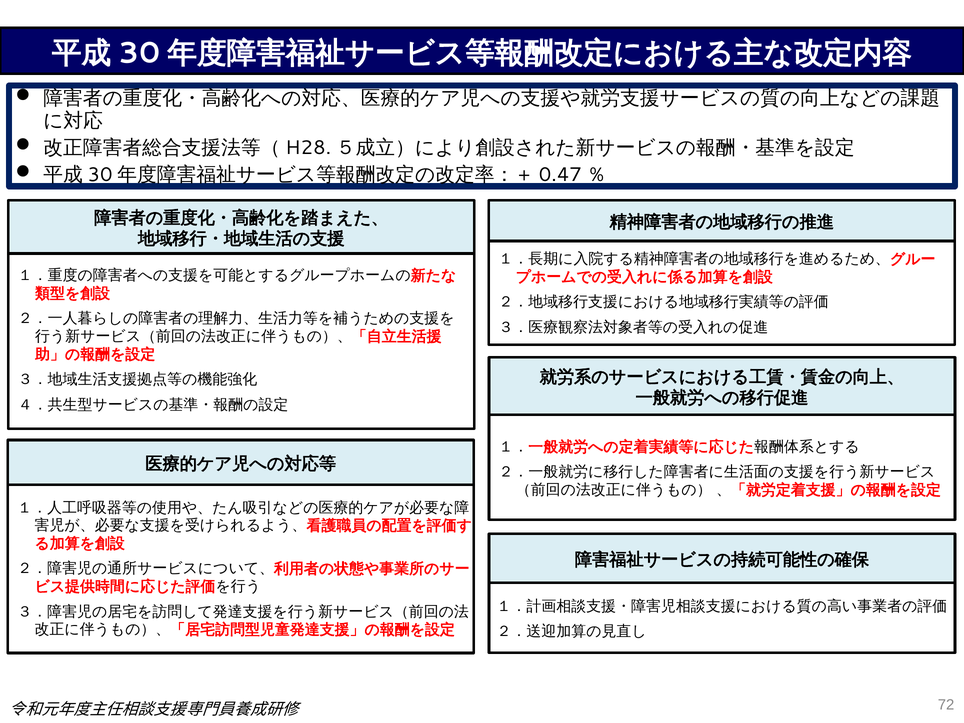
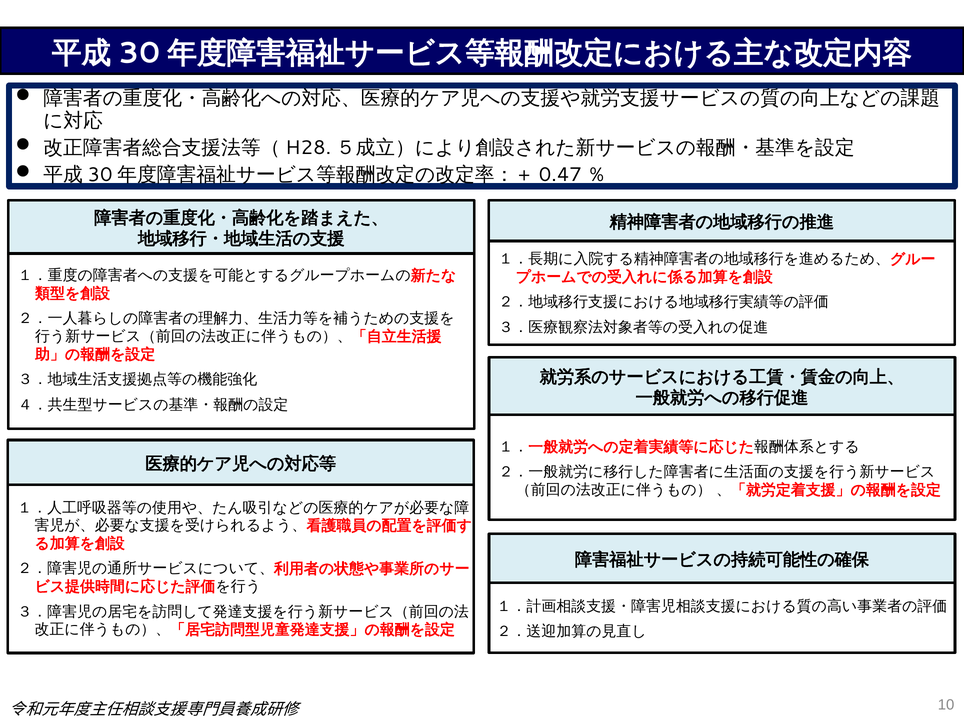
72: 72 -> 10
